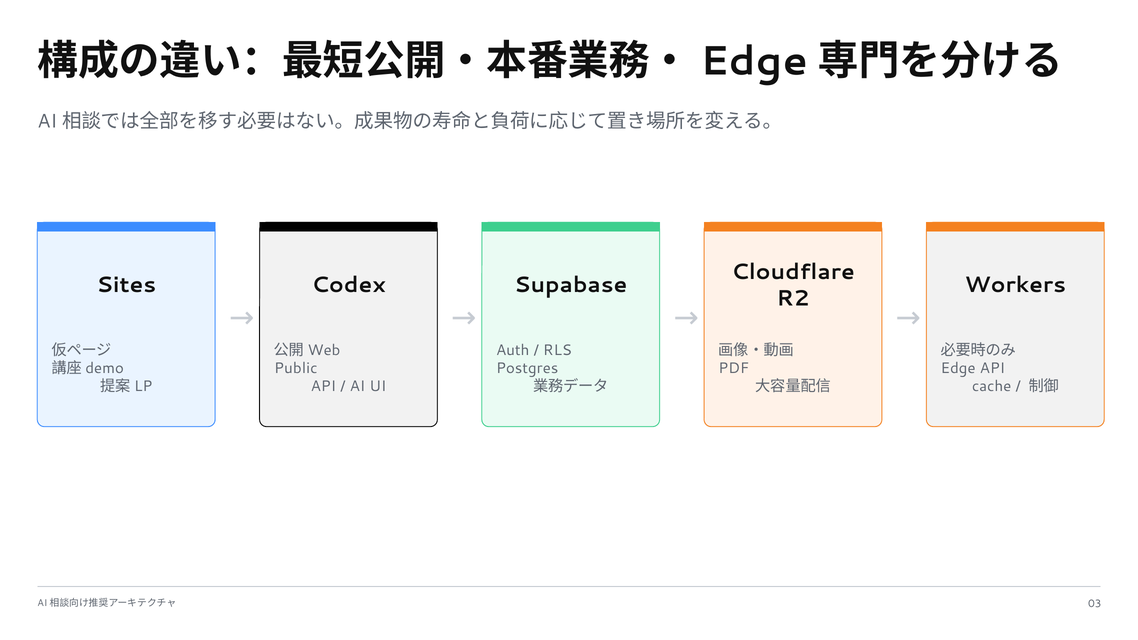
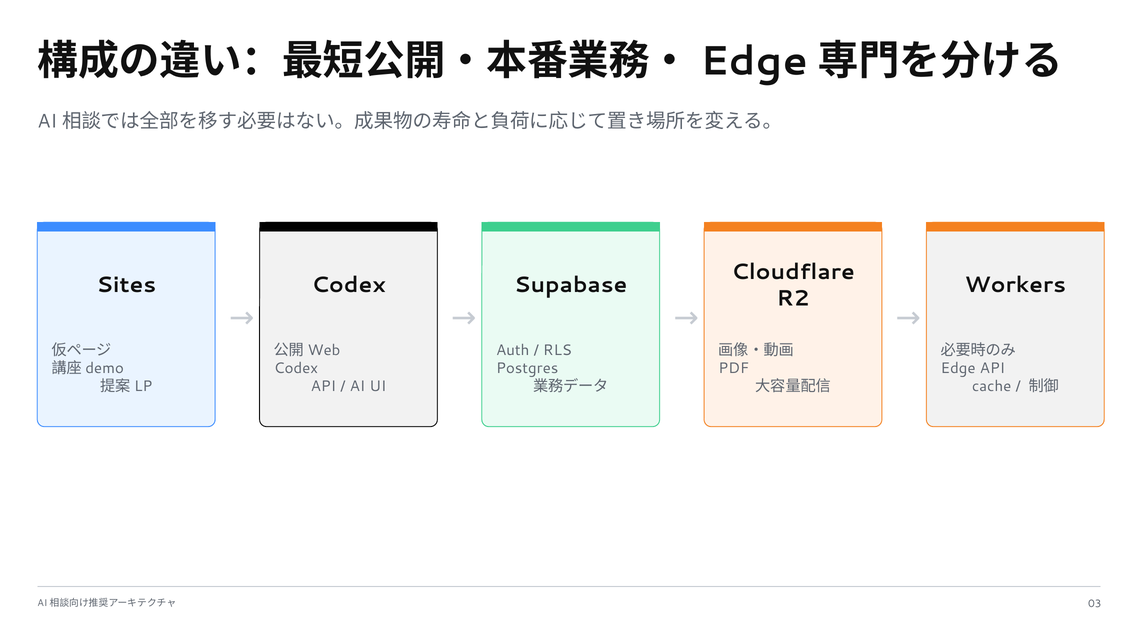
Public at (296, 368): Public -> Codex
